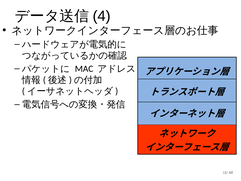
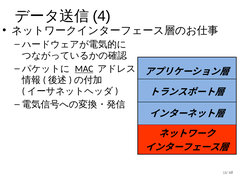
MAC underline: none -> present
